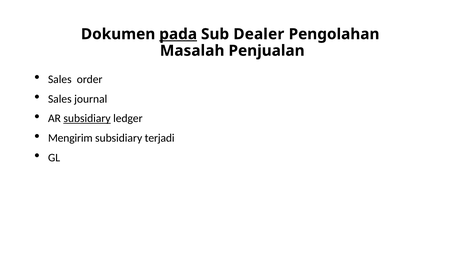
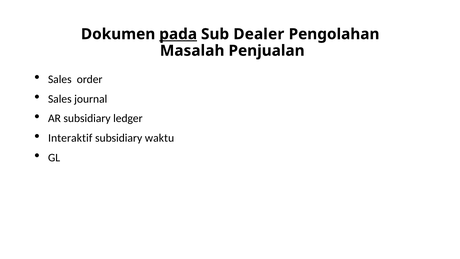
subsidiary at (87, 118) underline: present -> none
Mengirim: Mengirim -> Interaktif
terjadi: terjadi -> waktu
